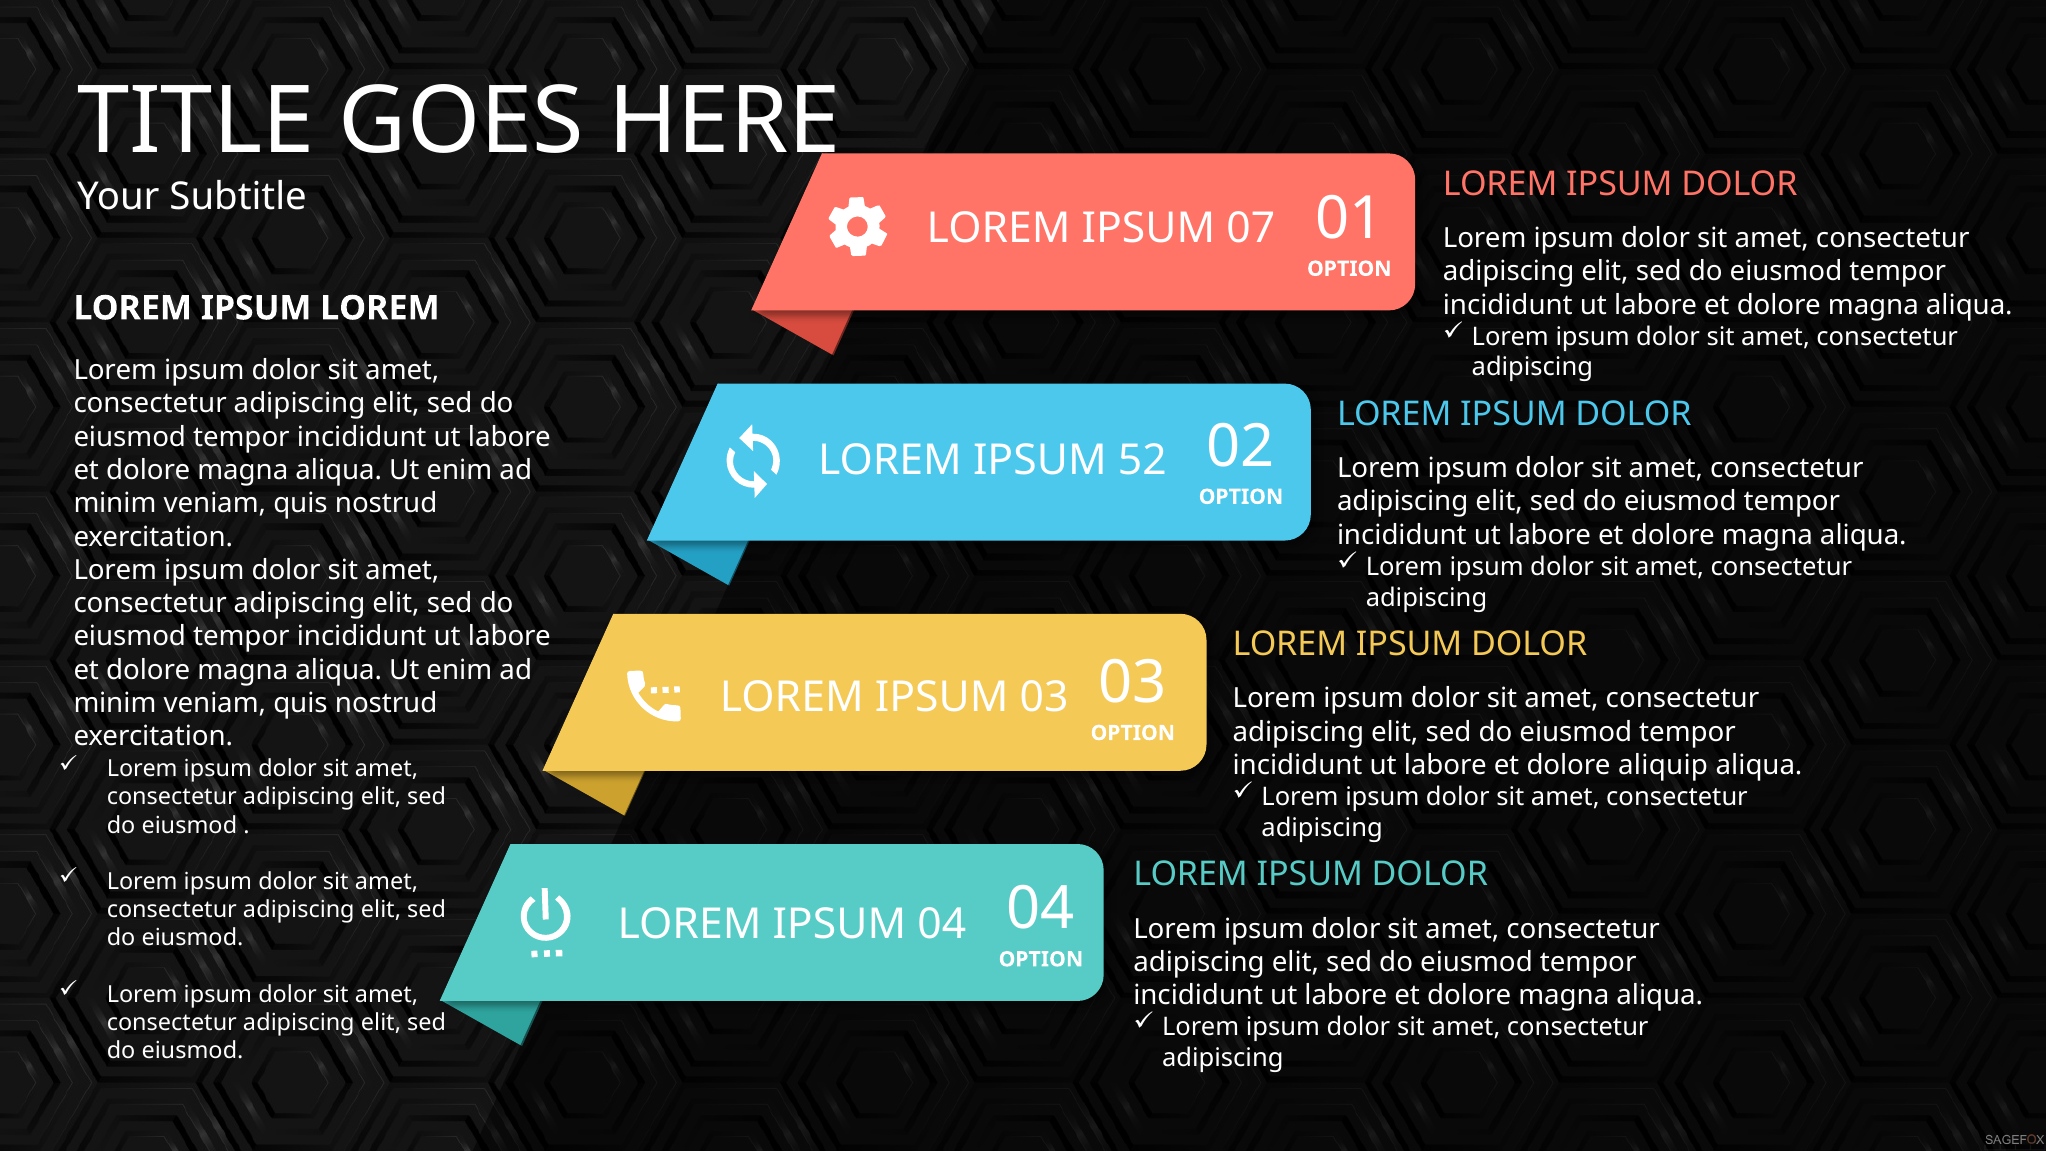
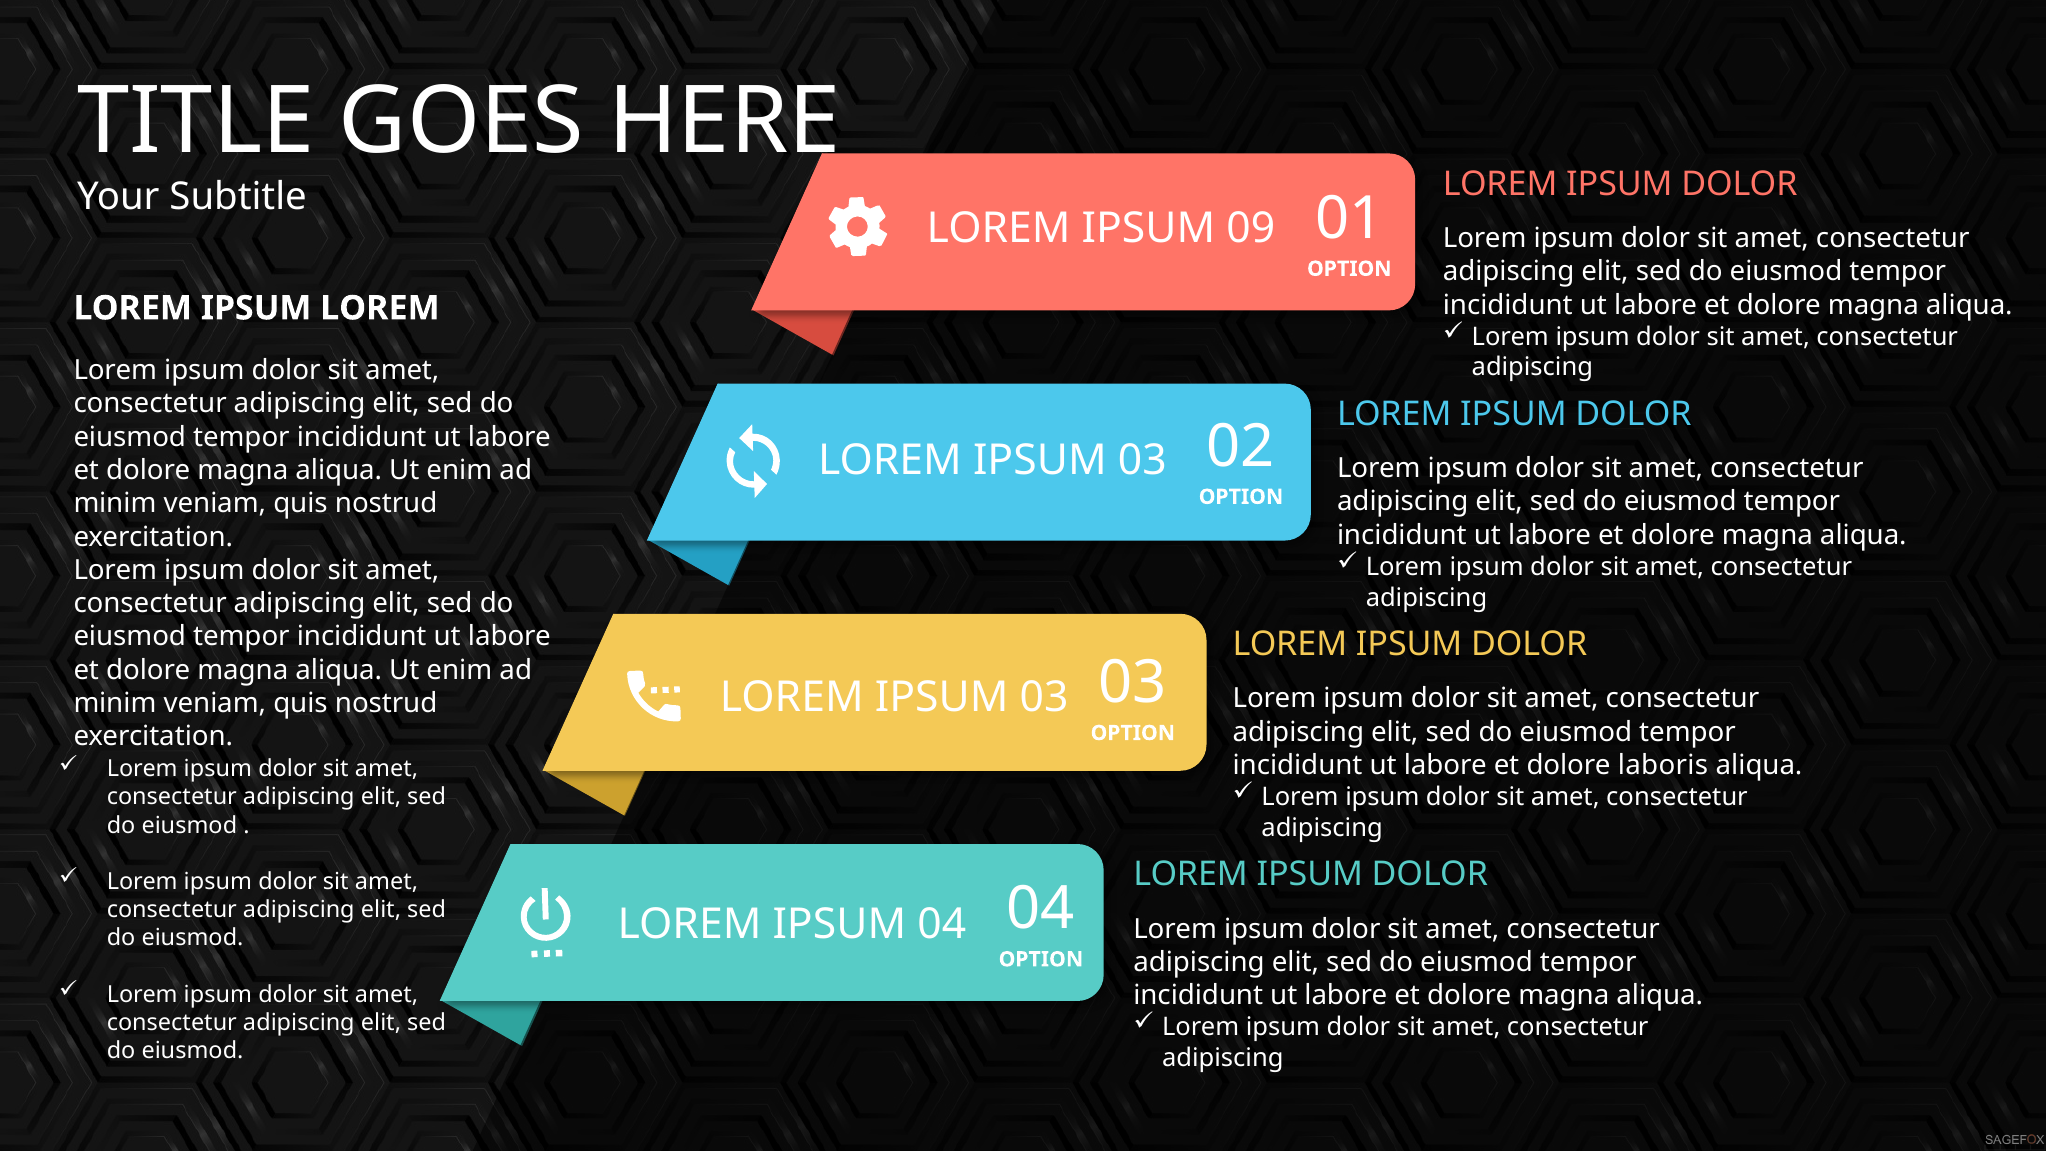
07: 07 -> 09
52 at (1142, 461): 52 -> 03
aliquip: aliquip -> laboris
